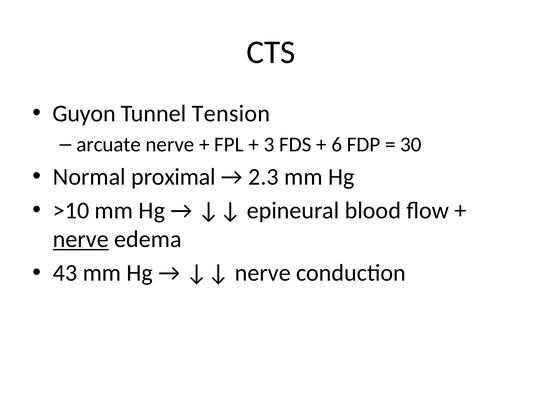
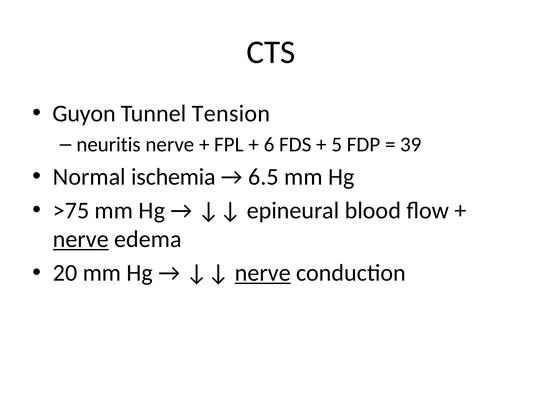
arcuate: arcuate -> neuritis
3: 3 -> 6
6: 6 -> 5
30: 30 -> 39
proximal: proximal -> ischemia
2.3: 2.3 -> 6.5
>10: >10 -> >75
43: 43 -> 20
nerve at (263, 273) underline: none -> present
